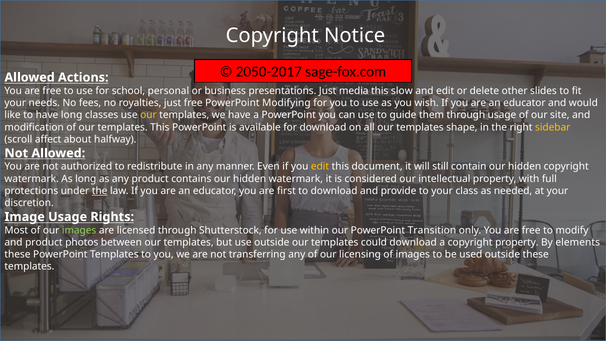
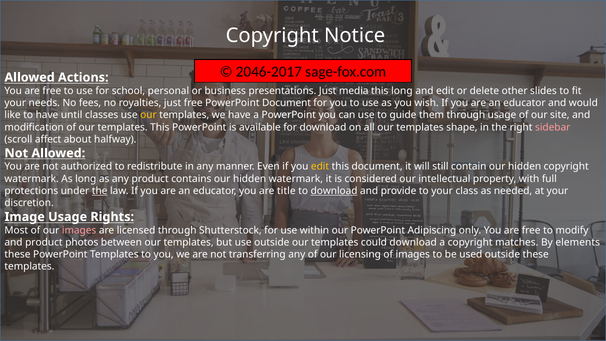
2050-2017: 2050-2017 -> 2046-2017
this slow: slow -> long
PowerPoint Modifying: Modifying -> Document
have long: long -> until
sidebar colour: yellow -> pink
first: first -> title
download at (334, 191) underline: none -> present
images at (79, 230) colour: light green -> pink
Transition: Transition -> Adipiscing
copyright property: property -> matches
